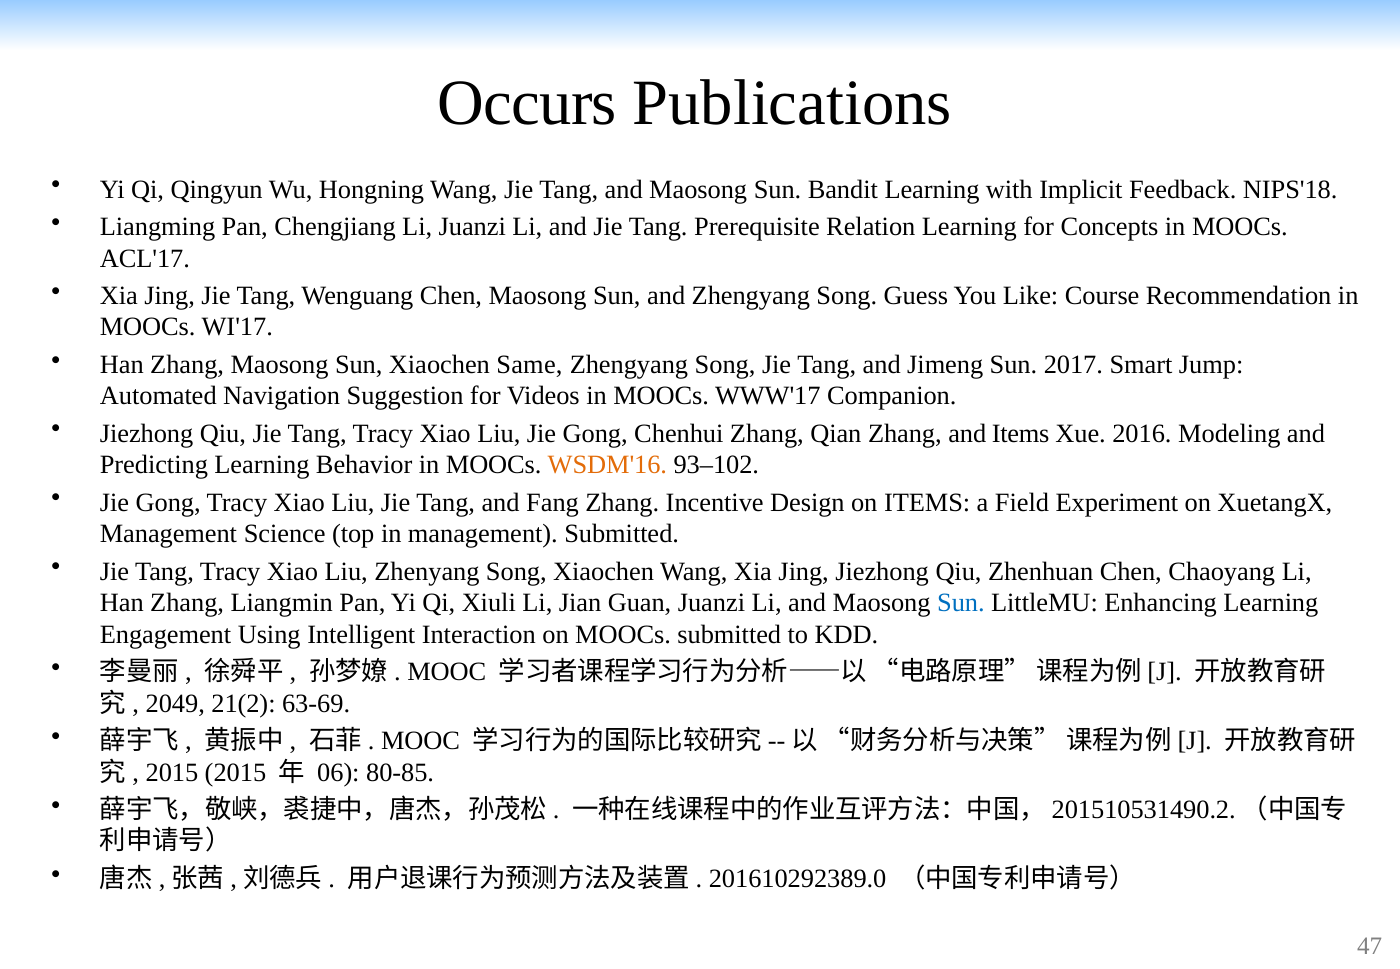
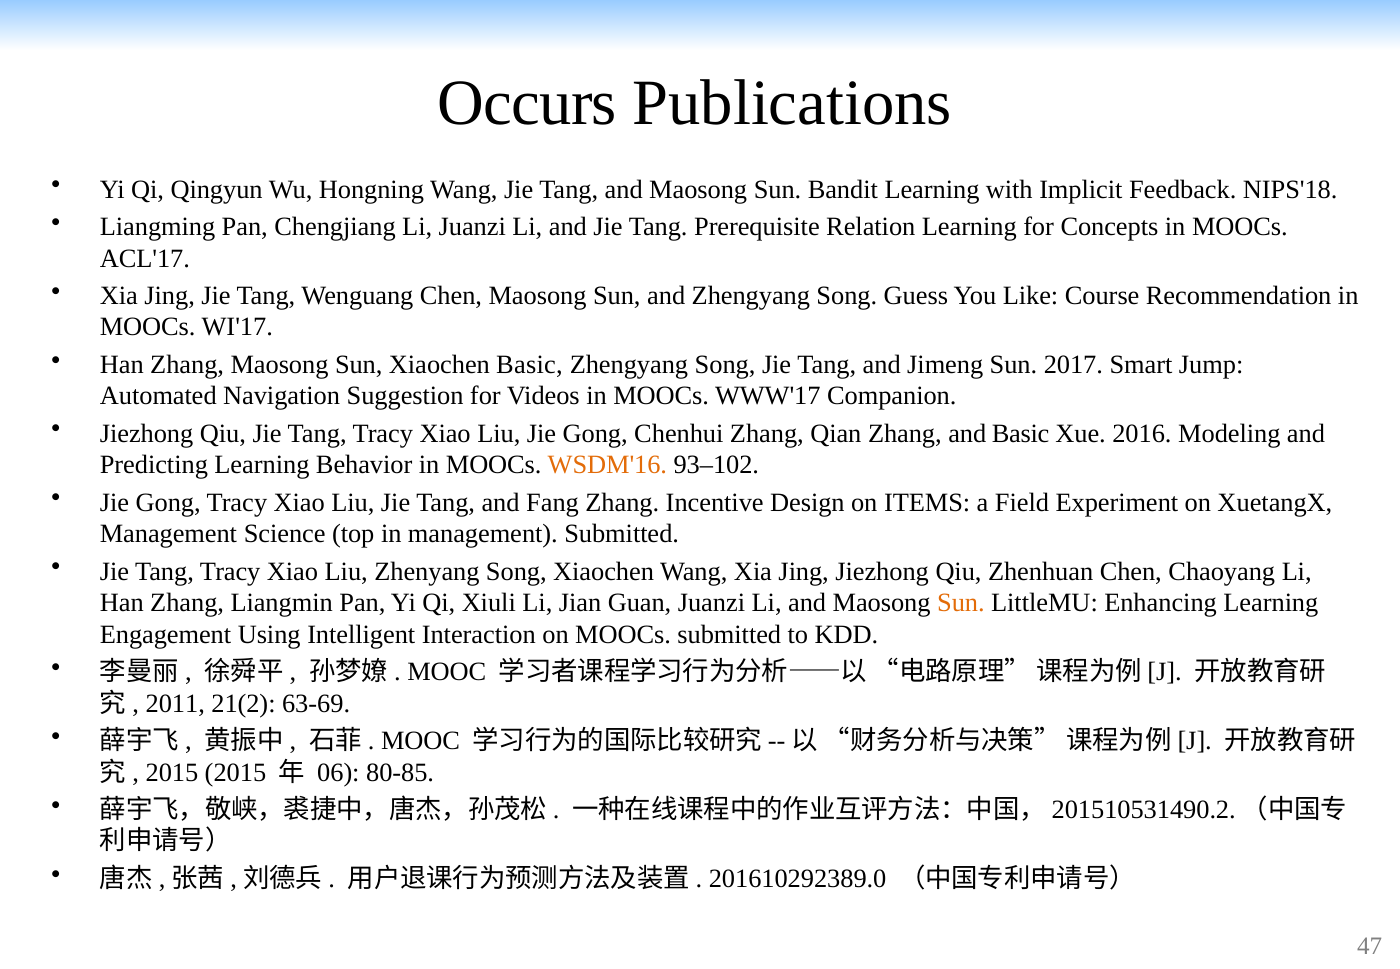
Xiaochen Same: Same -> Basic
and Items: Items -> Basic
Sun at (961, 603) colour: blue -> orange
2049: 2049 -> 2011
